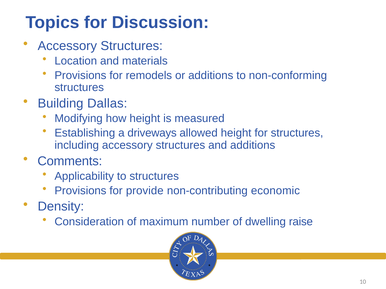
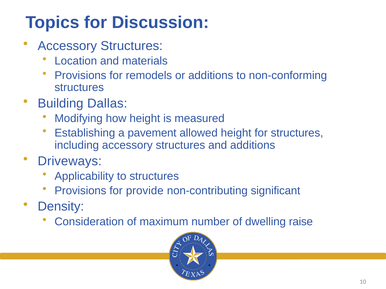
driveways: driveways -> pavement
Comments: Comments -> Driveways
economic: economic -> significant
